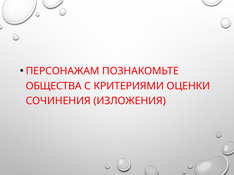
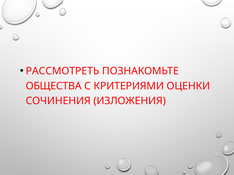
ПЕРСОНАЖАМ: ПЕРСОНАЖАМ -> РАССМОТРЕТЬ
